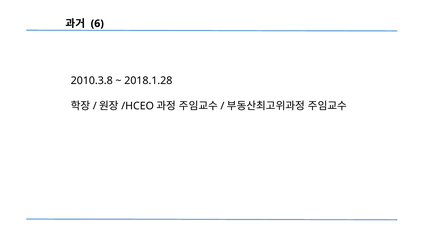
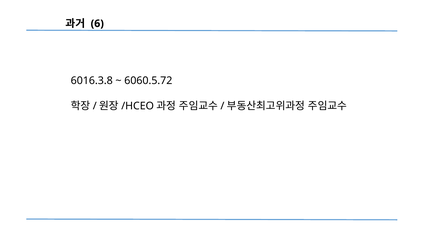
2010.3.8: 2010.3.8 -> 6016.3.8
2018.1.28: 2018.1.28 -> 6060.5.72
